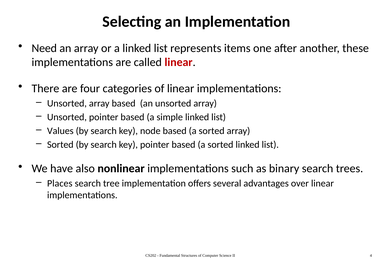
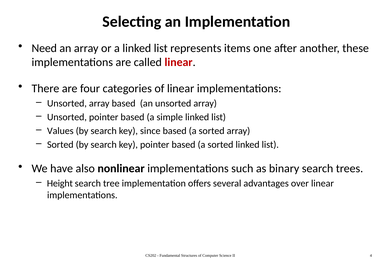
node: node -> since
Places: Places -> Height
